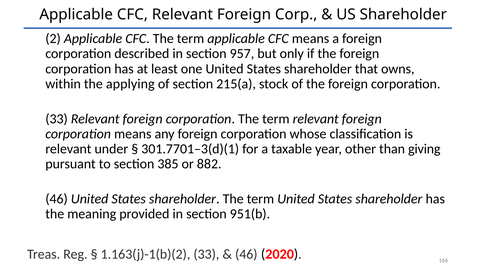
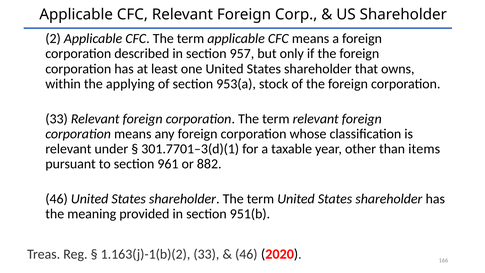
215(a: 215(a -> 953(a
giving: giving -> items
385: 385 -> 961
